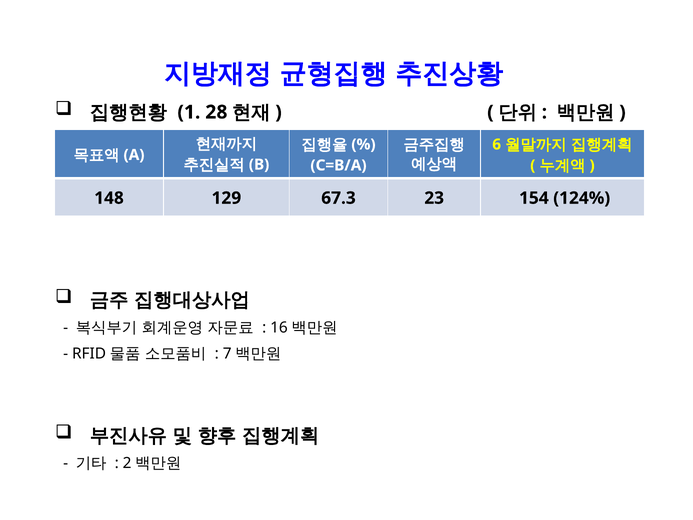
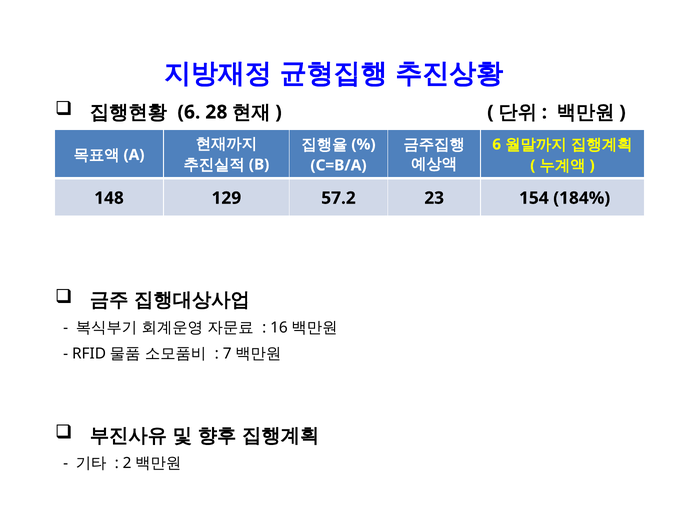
1 at (189, 112): 1 -> 6
67.3: 67.3 -> 57.2
124%: 124% -> 184%
